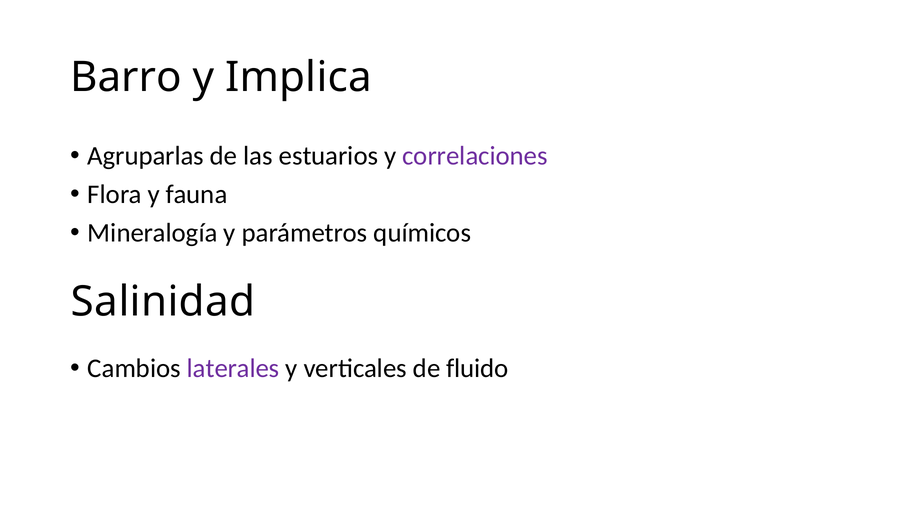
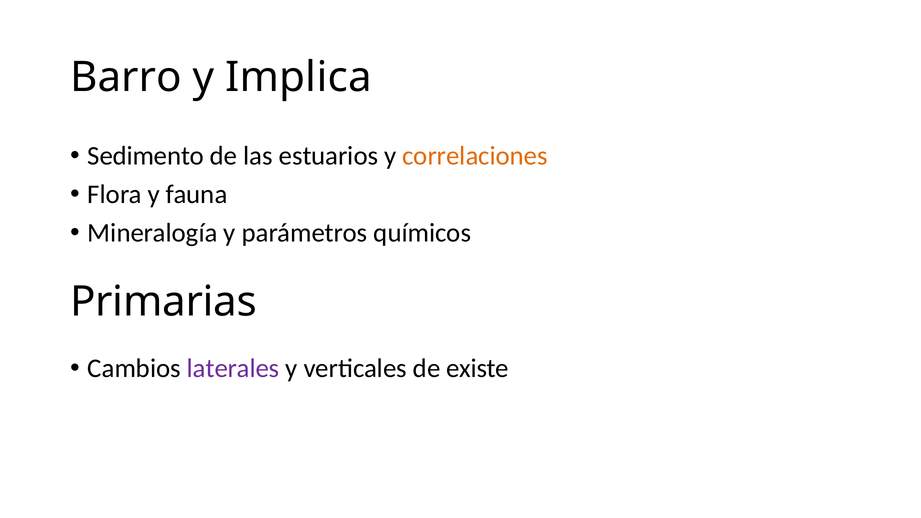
Agruparlas: Agruparlas -> Sedimento
correlaciones colour: purple -> orange
Salinidad: Salinidad -> Primarias
fluido: fluido -> existe
